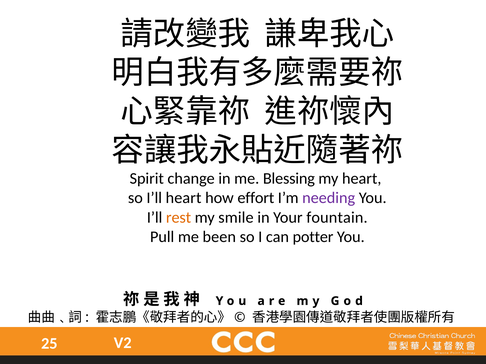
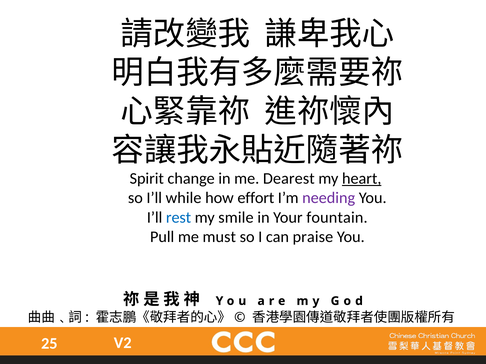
Blessing: Blessing -> Dearest
heart at (362, 179) underline: none -> present
I’ll heart: heart -> while
rest colour: orange -> blue
been: been -> must
potter: potter -> praise
